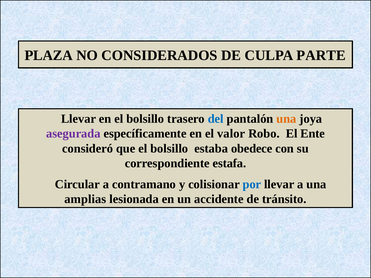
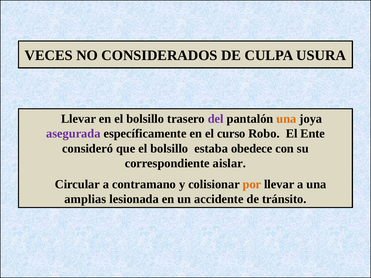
PLAZA: PLAZA -> VECES
PARTE: PARTE -> USURA
del colour: blue -> purple
valor: valor -> curso
estafa: estafa -> aislar
por colour: blue -> orange
